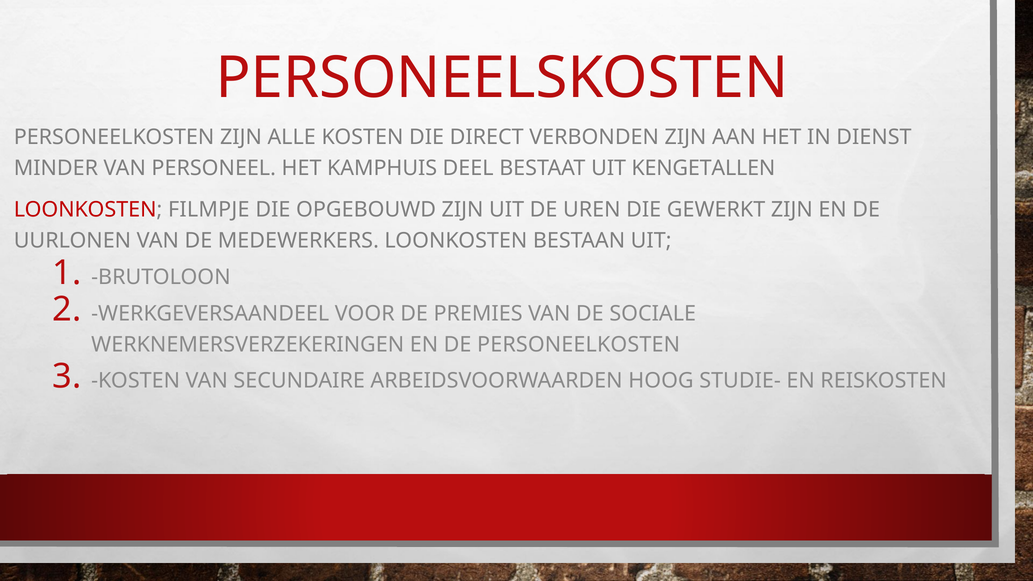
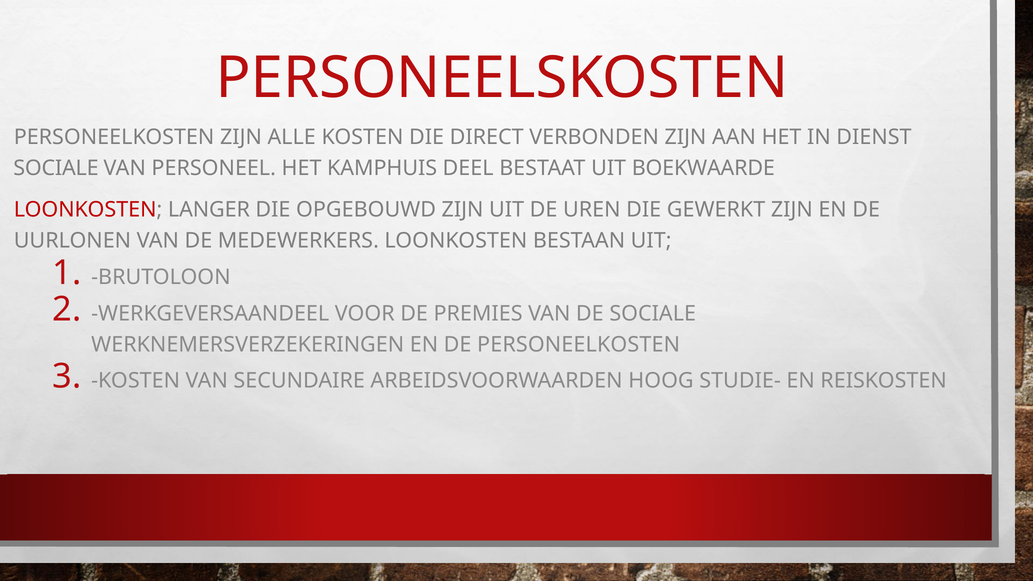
MINDER at (56, 168): MINDER -> SOCIALE
KENGETALLEN: KENGETALLEN -> BOEKWAARDE
FILMPJE: FILMPJE -> LANGER
